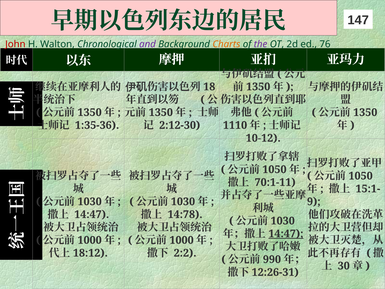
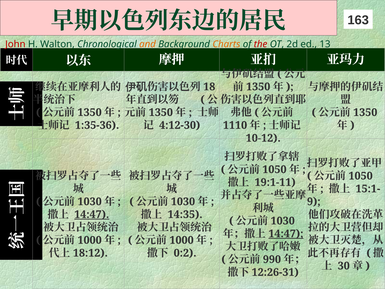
147: 147 -> 163
and colour: purple -> orange
the colour: purple -> red
76: 76 -> 13
2:12-30: 2:12-30 -> 4:12-30
70:1-11: 70:1-11 -> 19:1-11
14:47 at (92, 214) underline: none -> present
14:78: 14:78 -> 14:35
2:2: 2:2 -> 0:2
